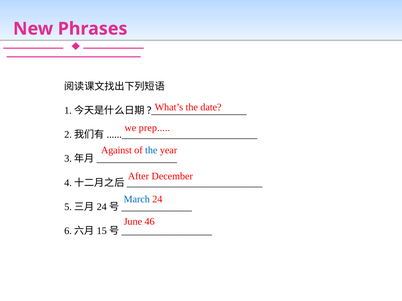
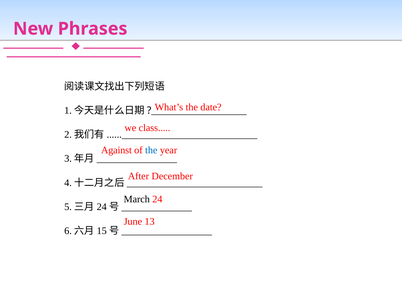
prep: prep -> class
March colour: blue -> black
46: 46 -> 13
